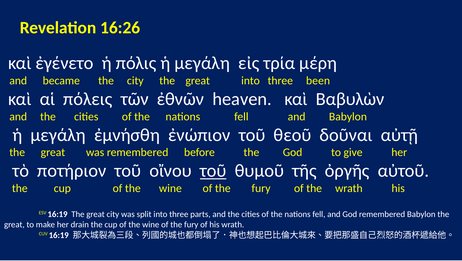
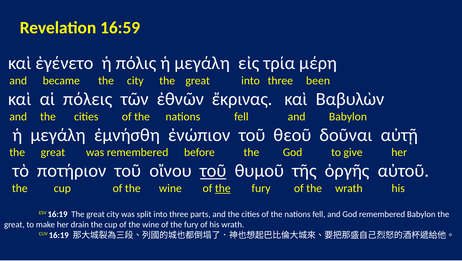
16:26: 16:26 -> 16:59
heaven: heaven -> ἔκρινας
the at (223, 188) underline: none -> present
